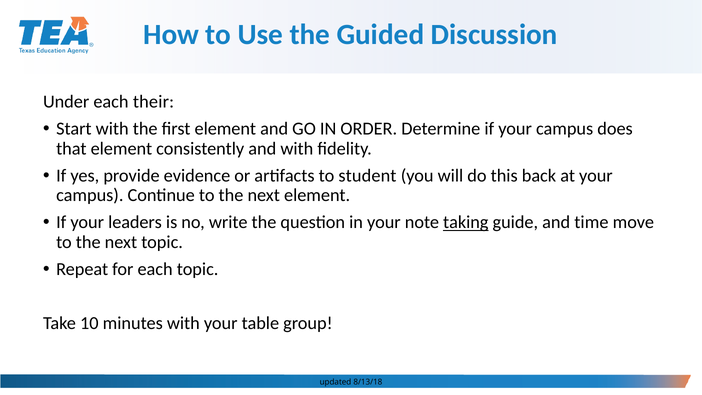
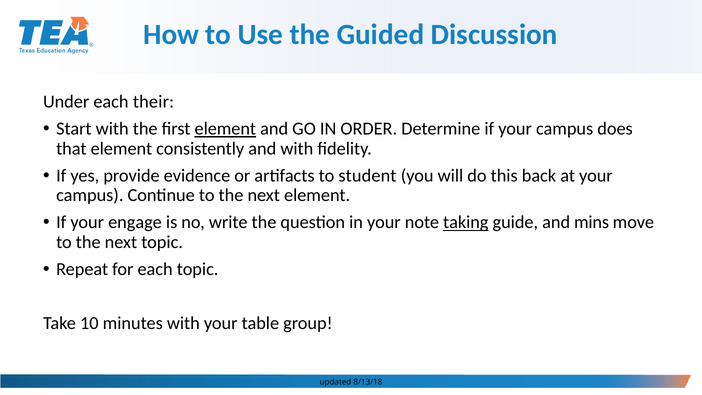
element at (225, 129) underline: none -> present
leaders: leaders -> engage
time: time -> mins
